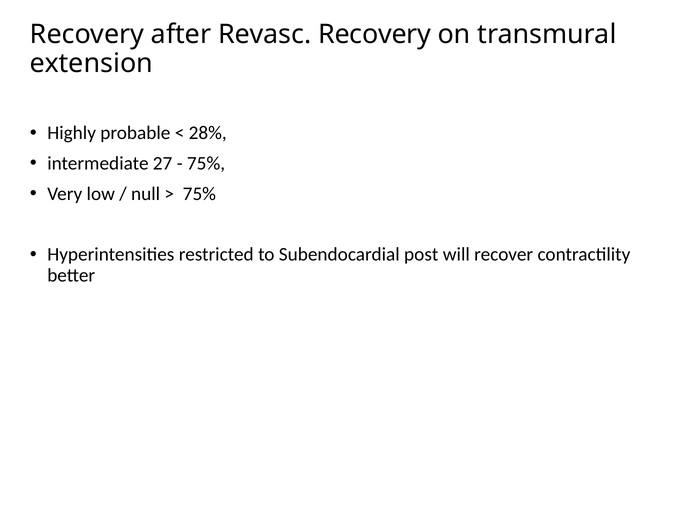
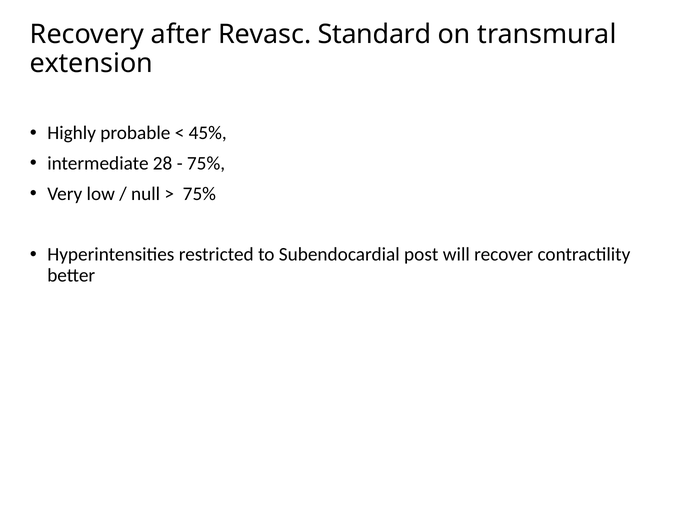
Revasc Recovery: Recovery -> Standard
28%: 28% -> 45%
27: 27 -> 28
